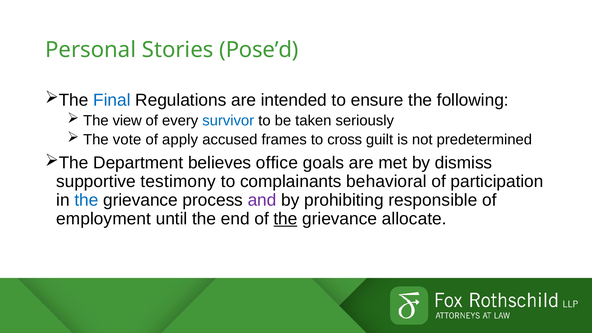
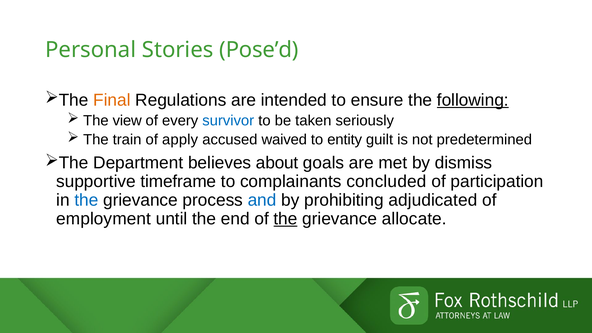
Final colour: blue -> orange
following underline: none -> present
vote: vote -> train
frames: frames -> waived
cross: cross -> entity
office: office -> about
testimony: testimony -> timeframe
behavioral: behavioral -> concluded
and colour: purple -> blue
responsible: responsible -> adjudicated
